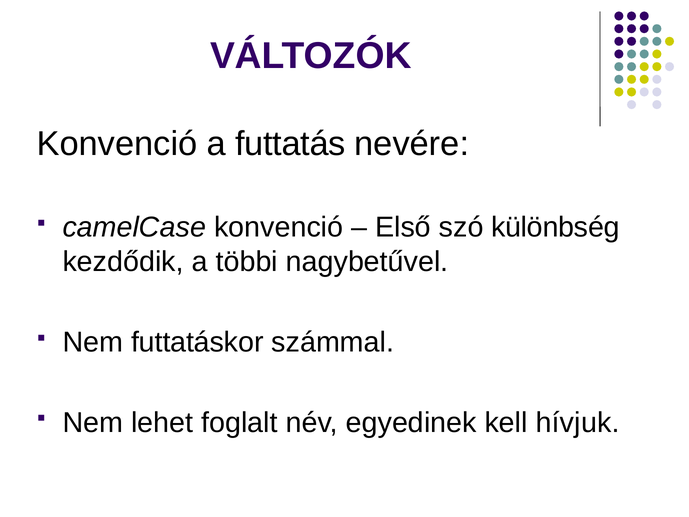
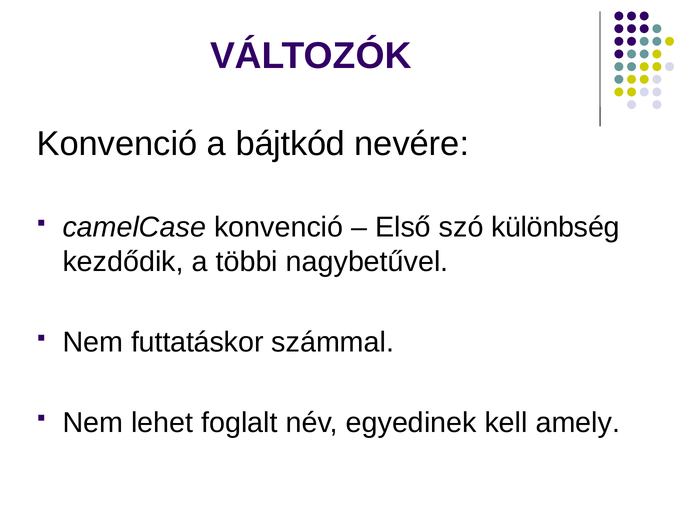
futtatás: futtatás -> bájtkód
hívjuk: hívjuk -> amely
